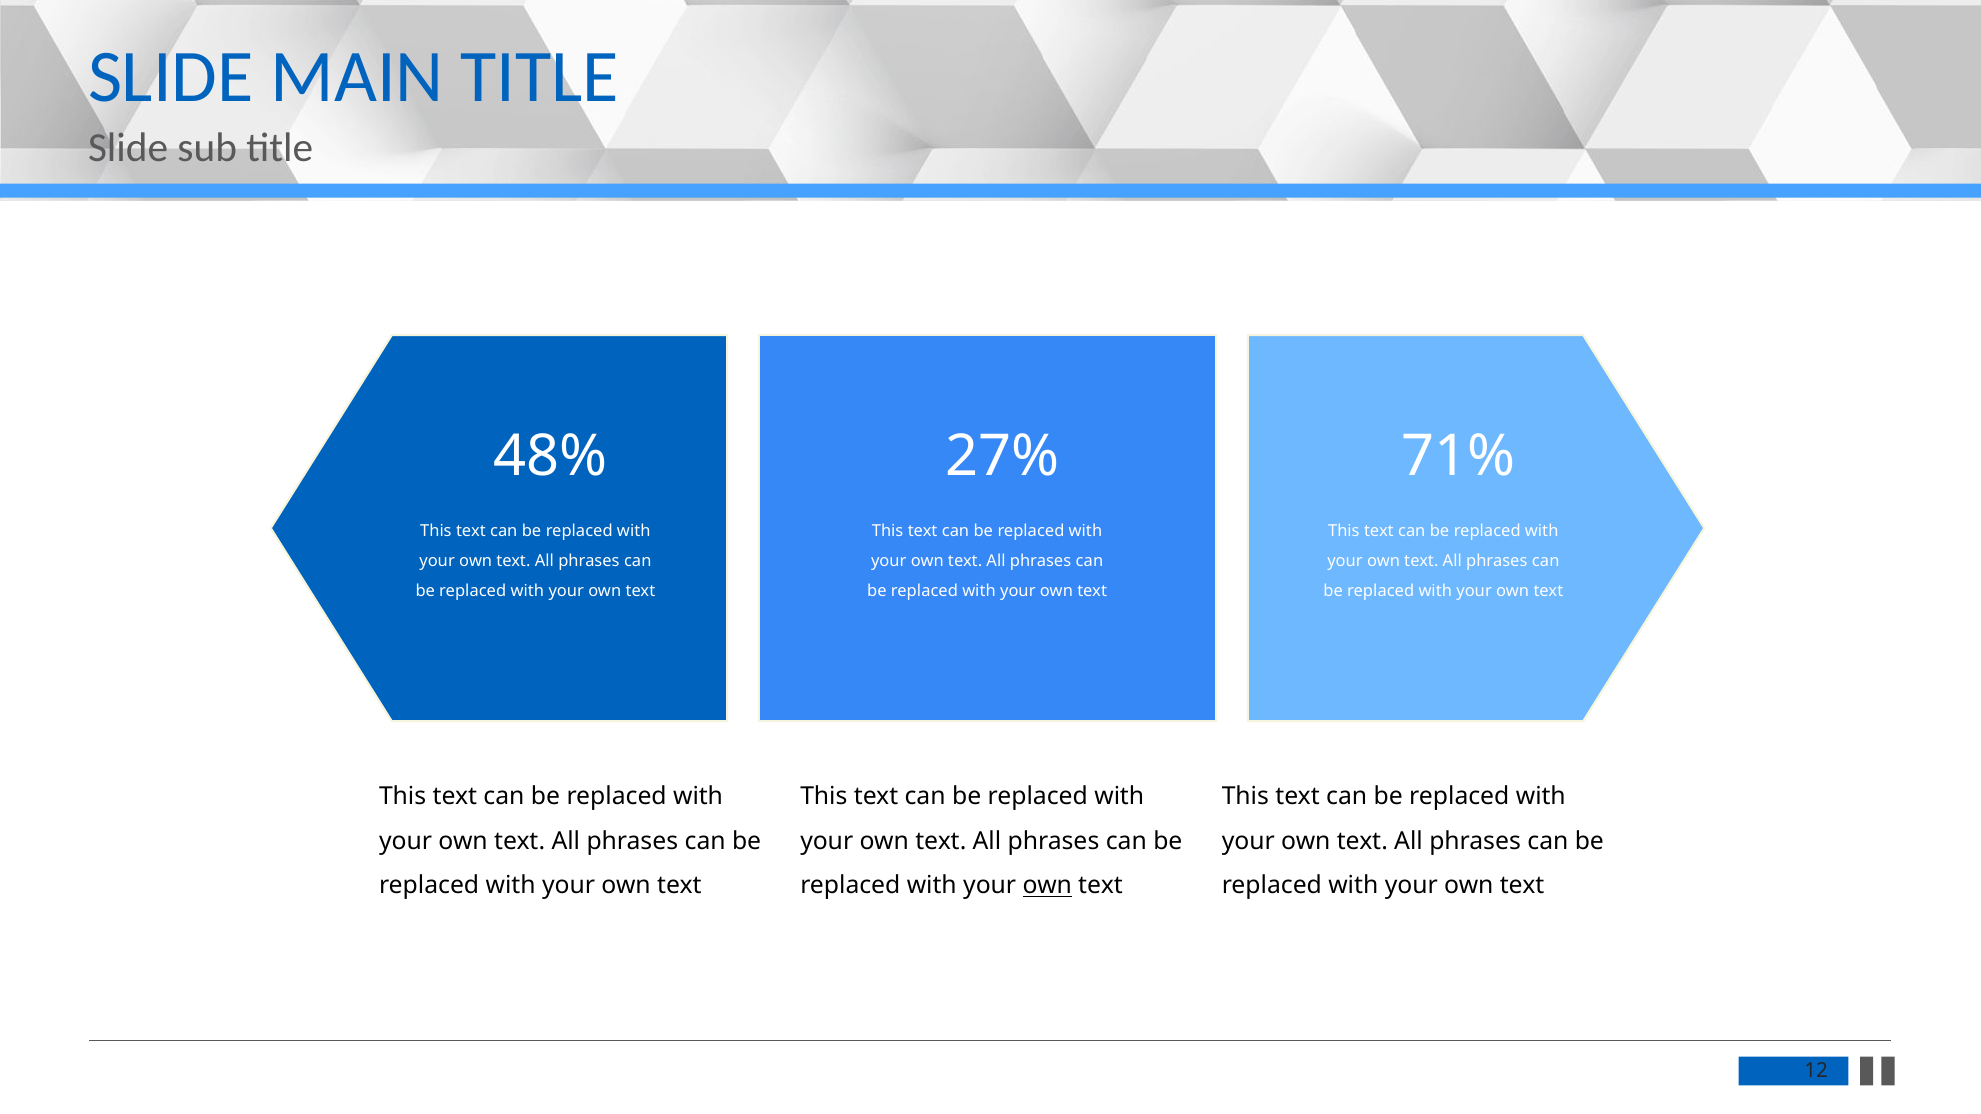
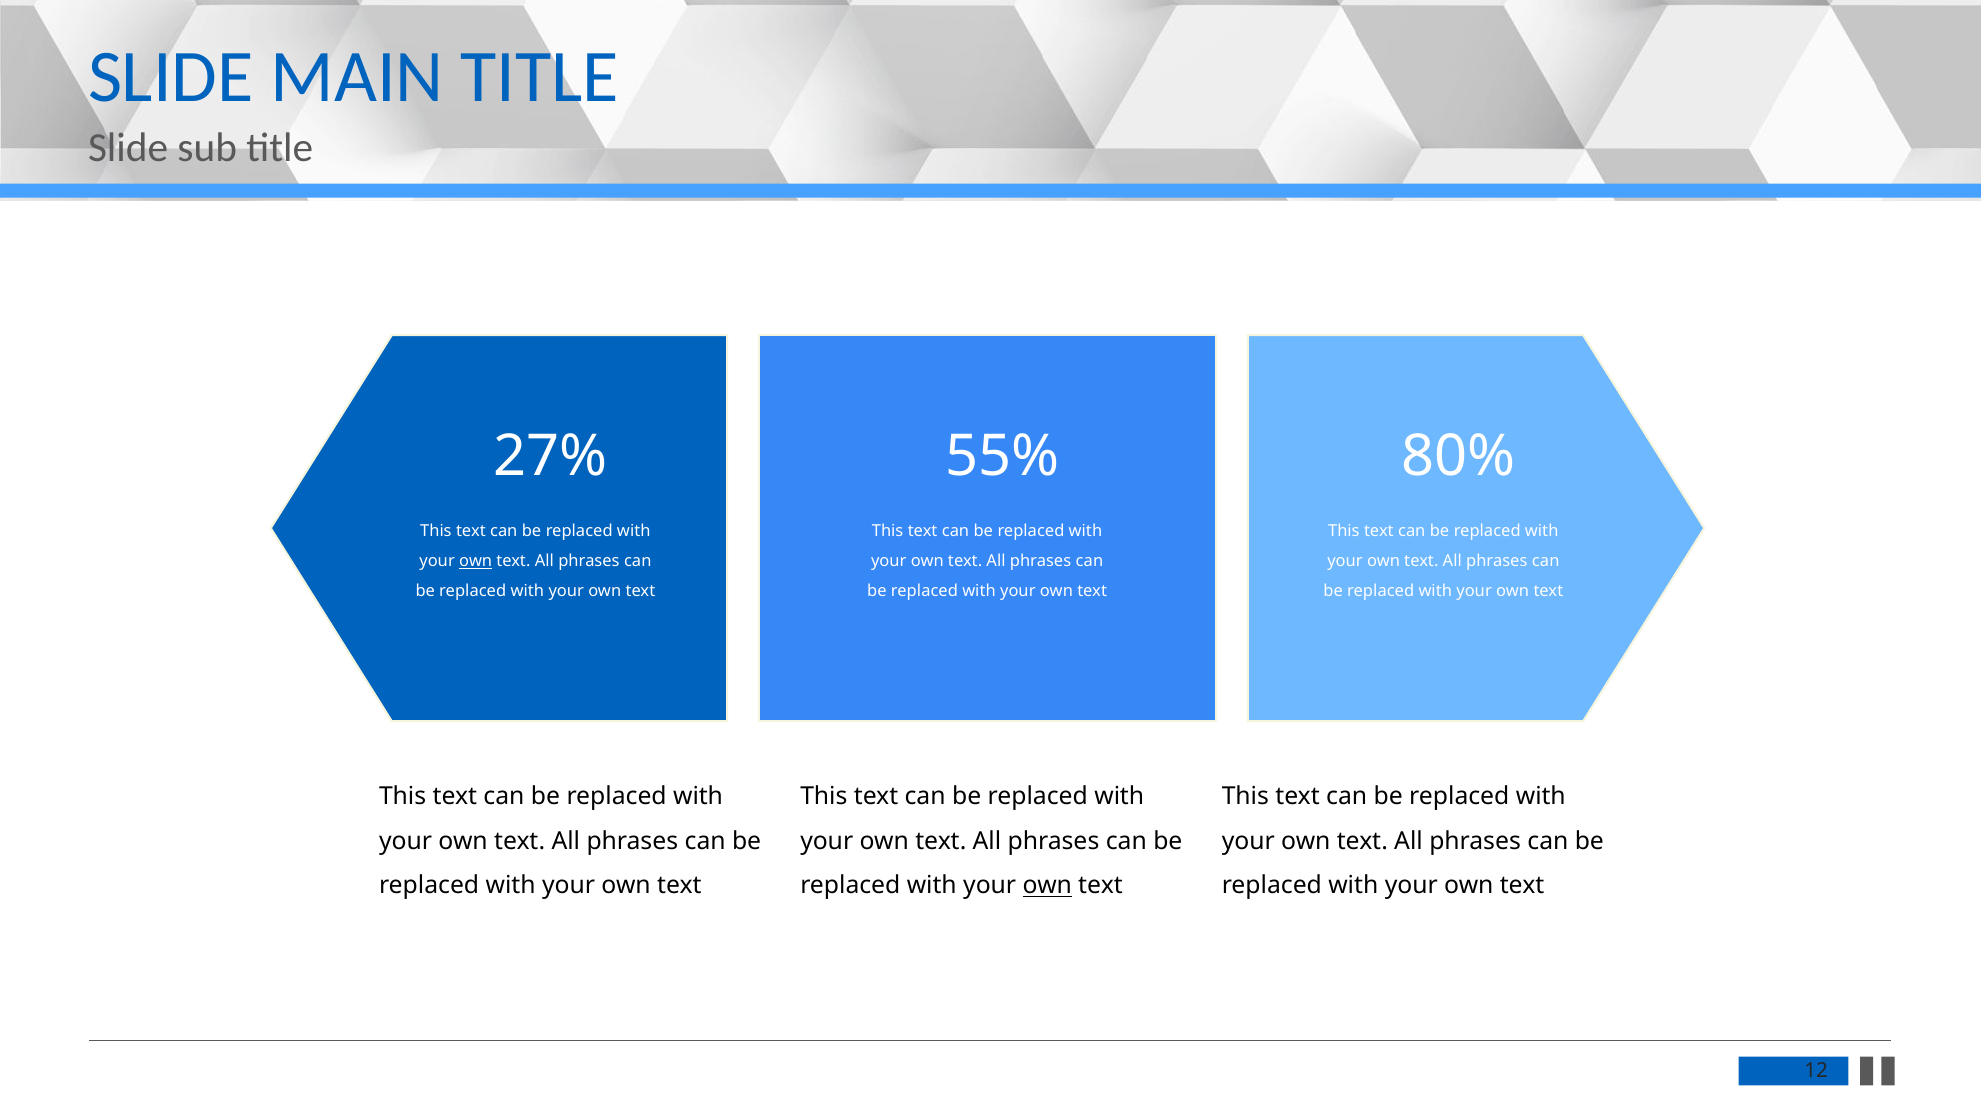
48%: 48% -> 27%
27%: 27% -> 55%
71%: 71% -> 80%
own at (476, 561) underline: none -> present
